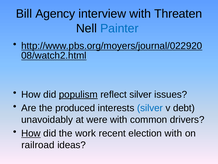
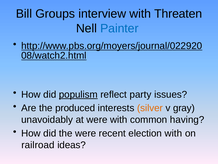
Agency: Agency -> Groups
reflect silver: silver -> party
silver at (150, 108) colour: blue -> orange
debt: debt -> gray
drivers: drivers -> having
How at (31, 133) underline: present -> none
the work: work -> were
